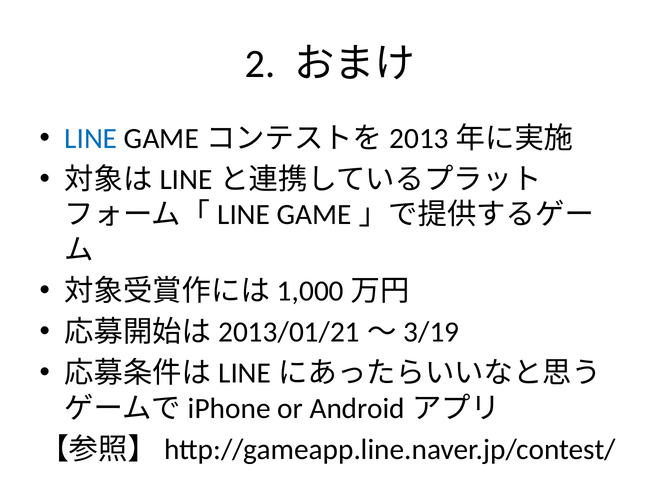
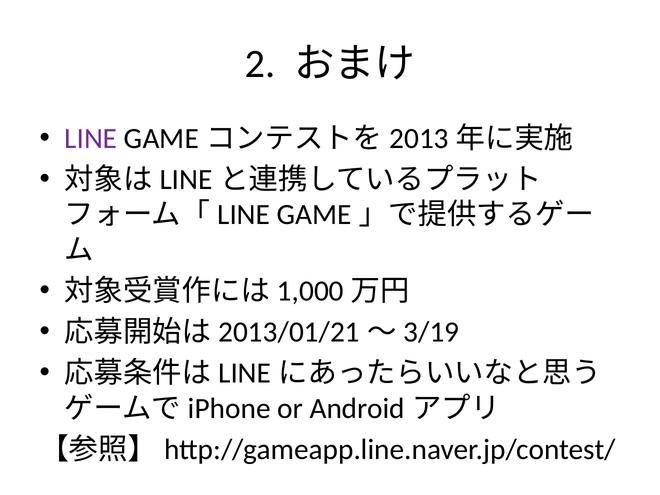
LINE colour: blue -> purple
